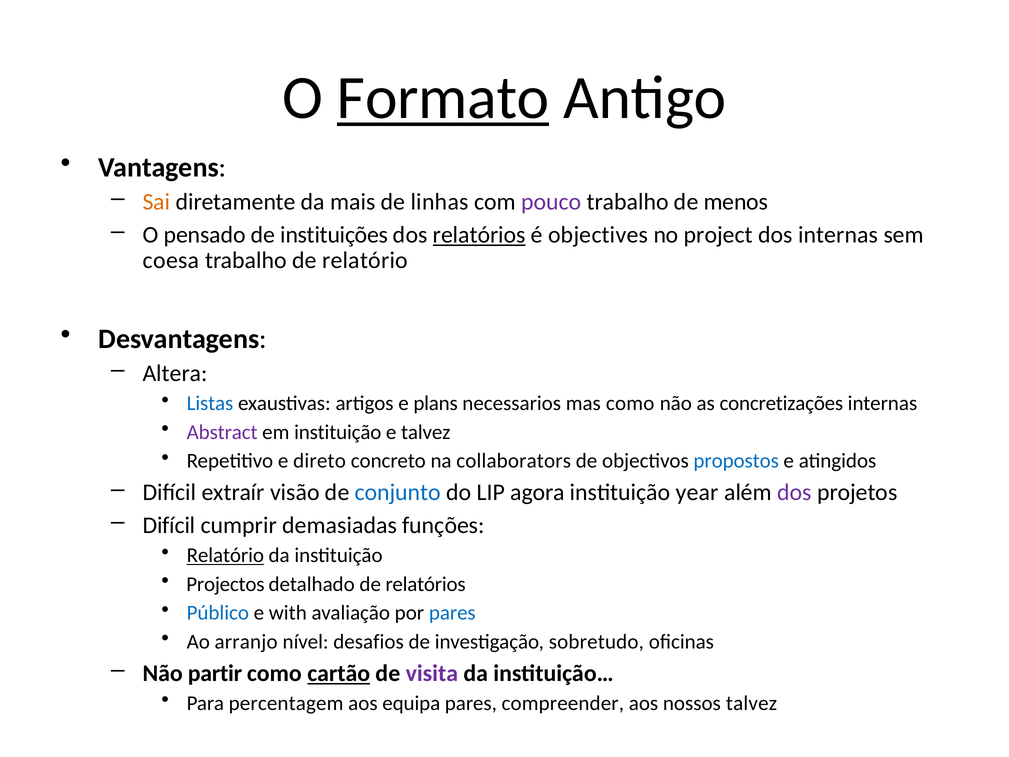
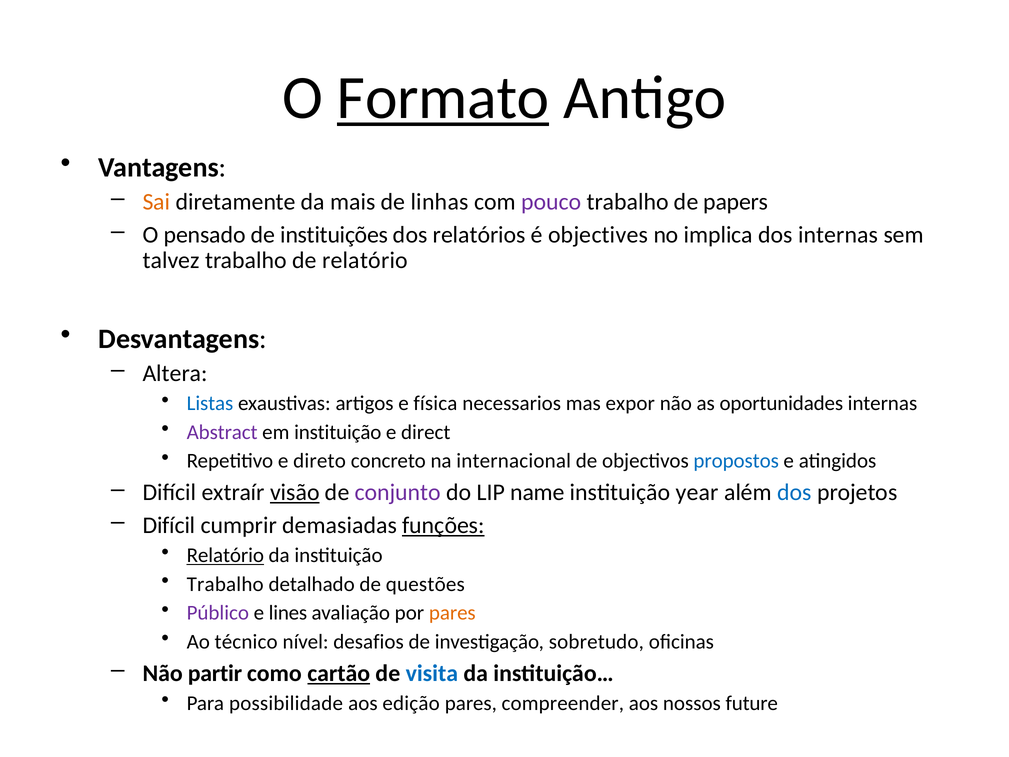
menos: menos -> papers
relatórios at (479, 235) underline: present -> none
project: project -> implica
coesa: coesa -> talvez
plans: plans -> física
mas como: como -> expor
concretizações: concretizações -> oportunidades
e talvez: talvez -> direct
collaborators: collaborators -> internacional
visão underline: none -> present
conjunto colour: blue -> purple
agora: agora -> name
dos at (795, 492) colour: purple -> blue
funções underline: none -> present
Projectos at (225, 584): Projectos -> Trabalho
de relatórios: relatórios -> questões
Público colour: blue -> purple
with: with -> lines
pares at (452, 613) colour: blue -> orange
arranjo: arranjo -> técnico
visita colour: purple -> blue
percentagem: percentagem -> possibilidade
equipa: equipa -> edição
nossos talvez: talvez -> future
